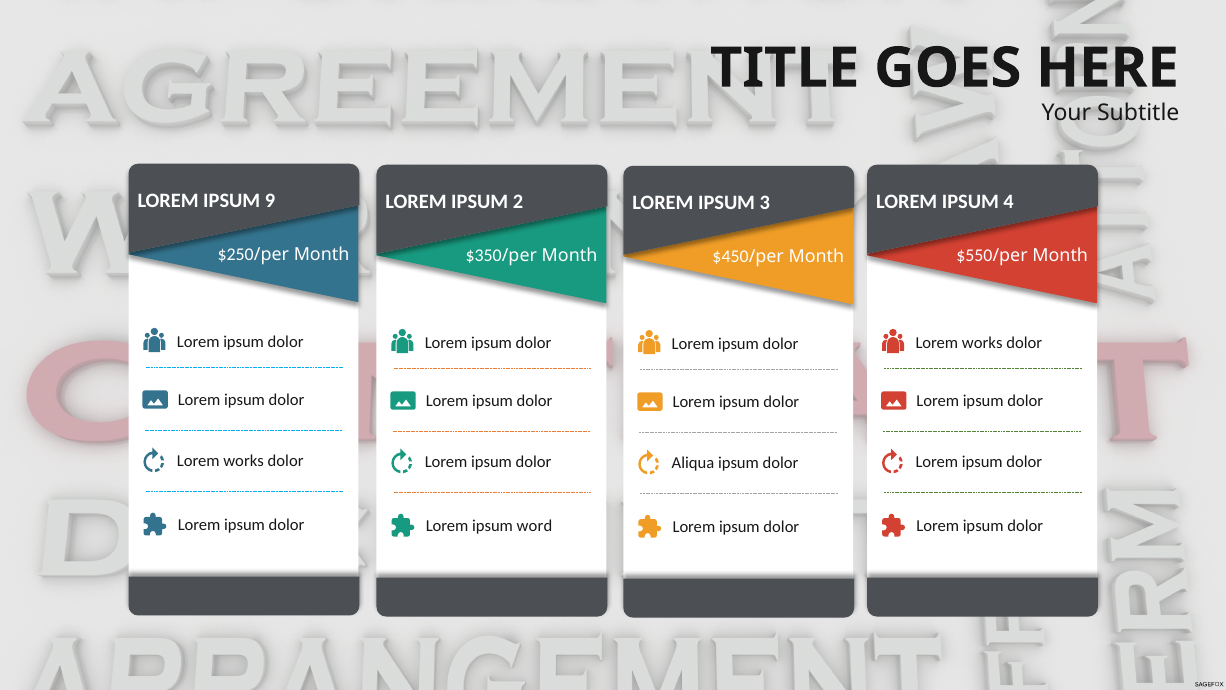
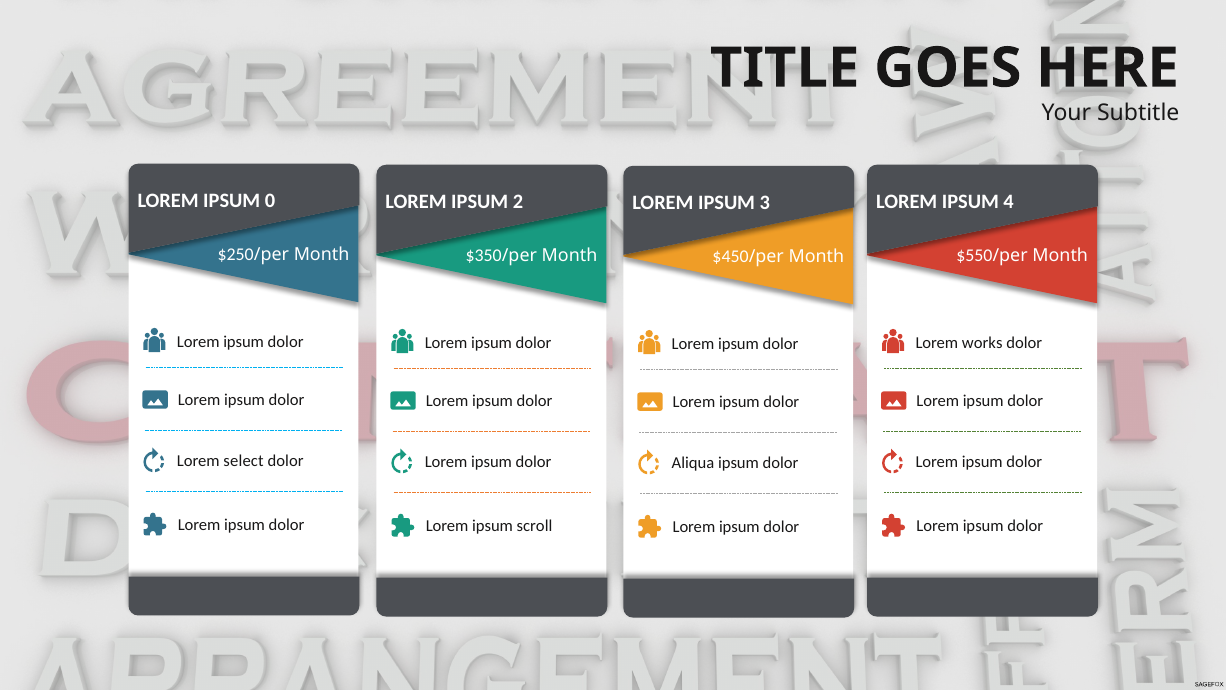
9: 9 -> 0
works at (244, 461): works -> select
word: word -> scroll
